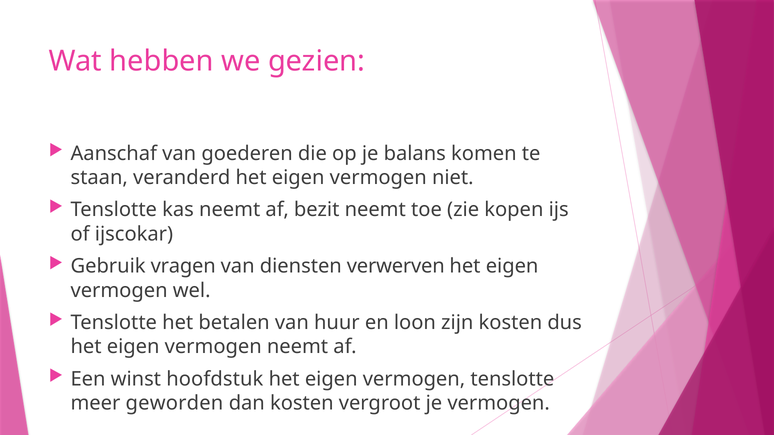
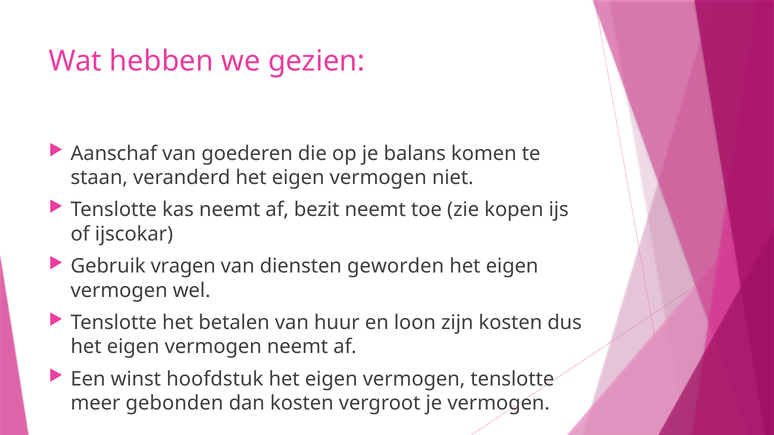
verwerven: verwerven -> geworden
geworden: geworden -> gebonden
